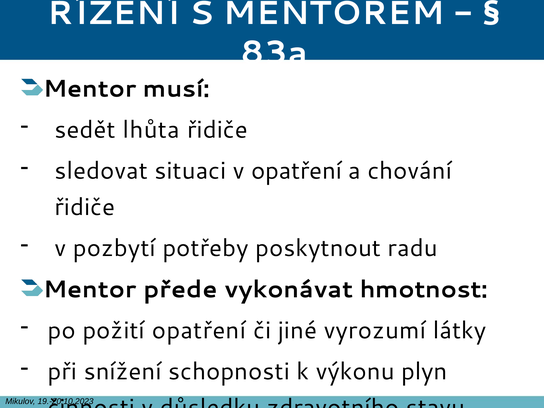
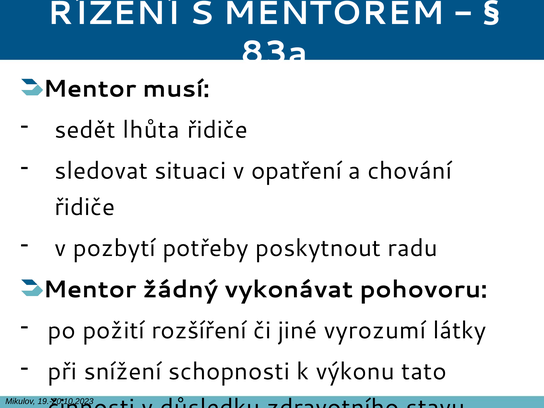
přede: přede -> žádný
hmotnost: hmotnost -> pohovoru
požití opatření: opatření -> rozšíření
plyn: plyn -> tato
